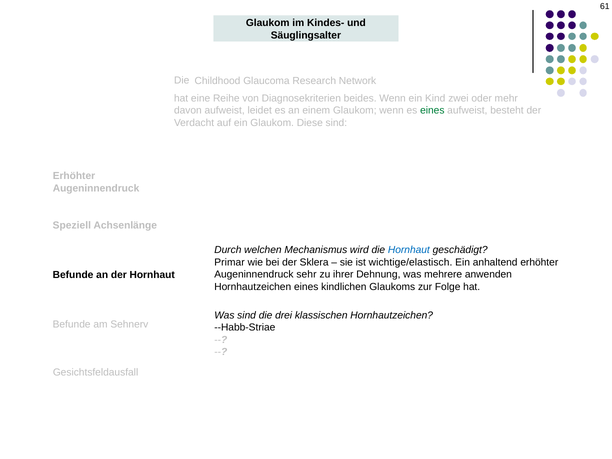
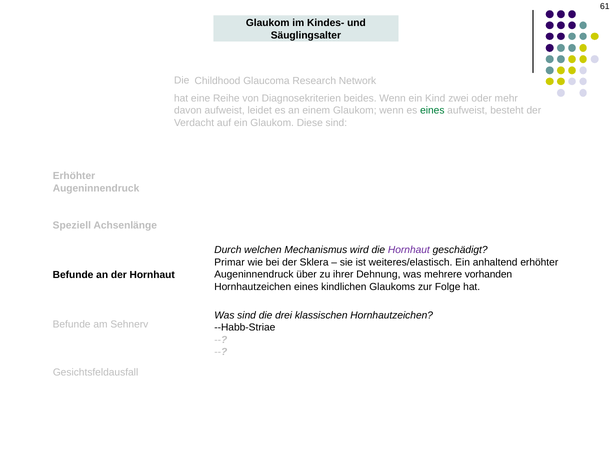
Hornhaut at (409, 250) colour: blue -> purple
wichtige/elastisch: wichtige/elastisch -> weiteres/elastisch
sehr: sehr -> über
anwenden: anwenden -> vorhanden
